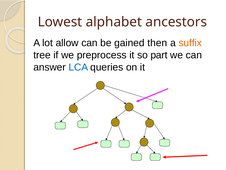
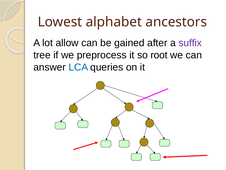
then: then -> after
suffix colour: orange -> purple
part: part -> root
